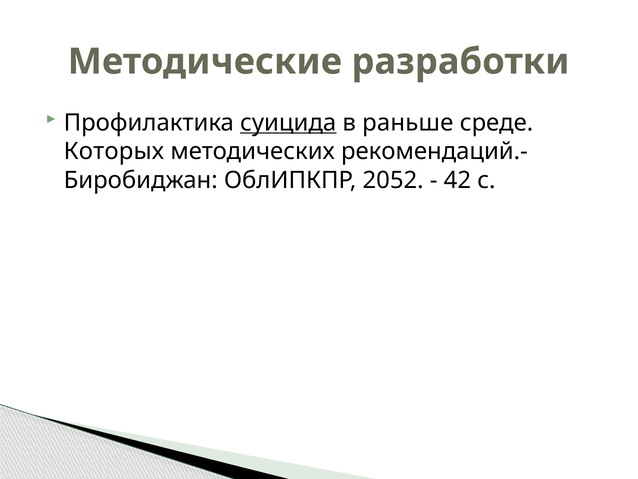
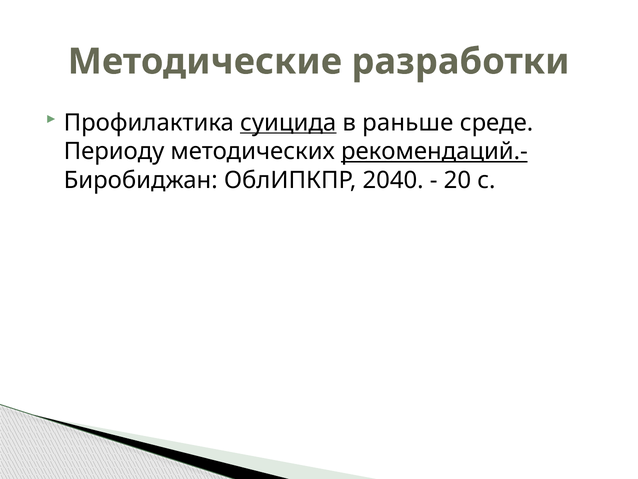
Которых: Которых -> Периоду
рекомендаций.- underline: none -> present
2052: 2052 -> 2040
42: 42 -> 20
